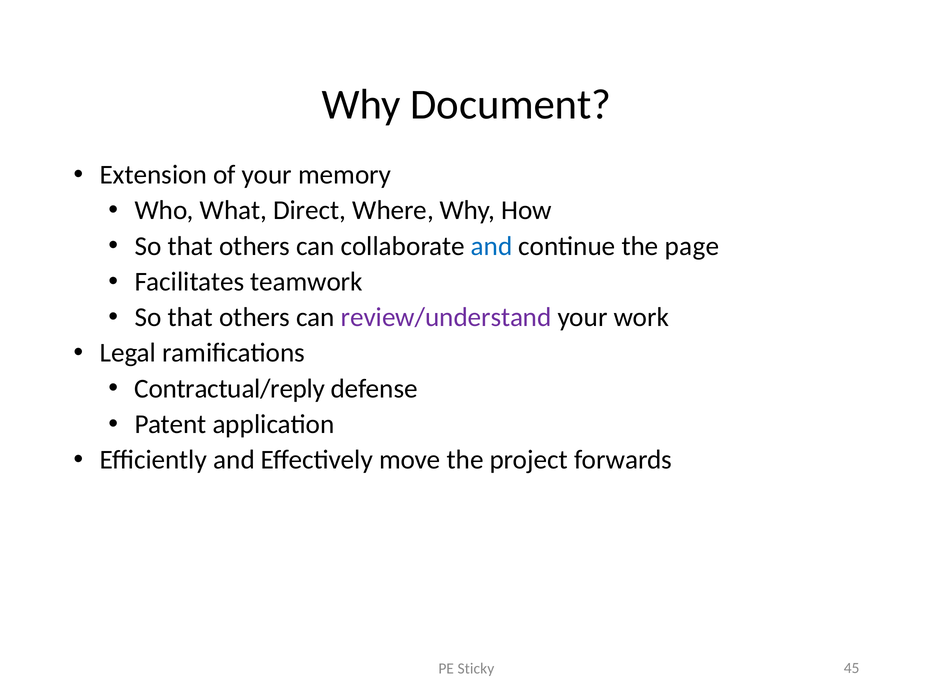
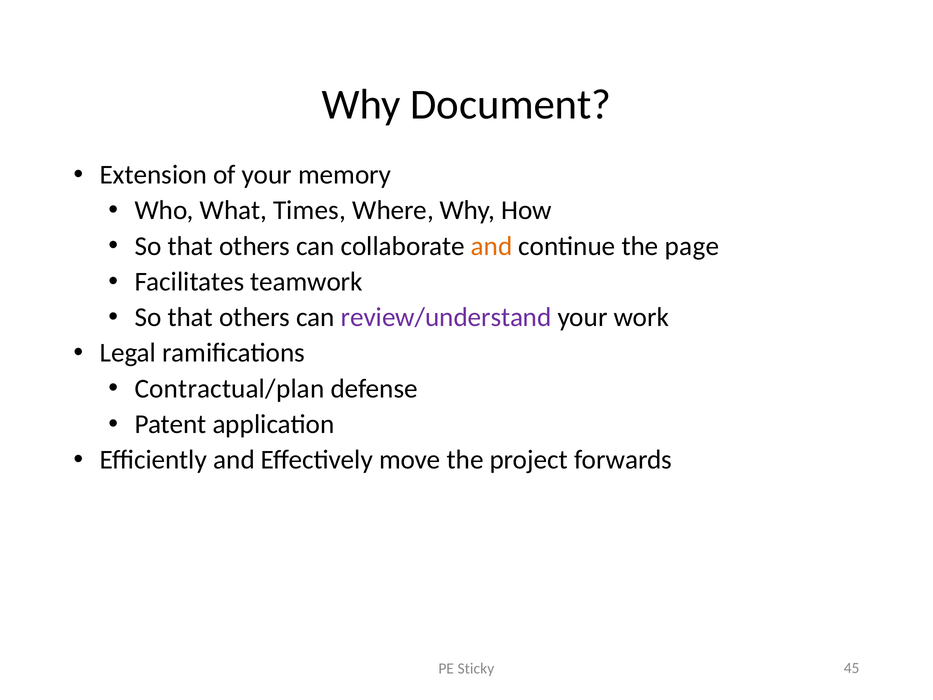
Direct: Direct -> Times
and at (492, 246) colour: blue -> orange
Contractual/reply: Contractual/reply -> Contractual/plan
